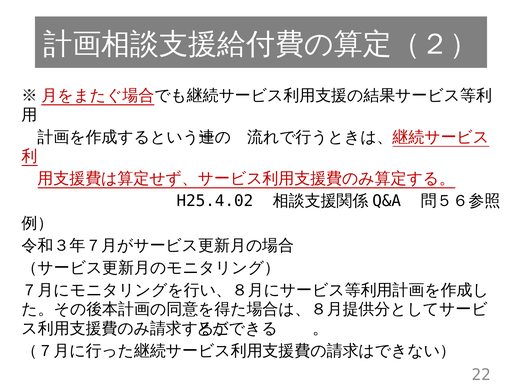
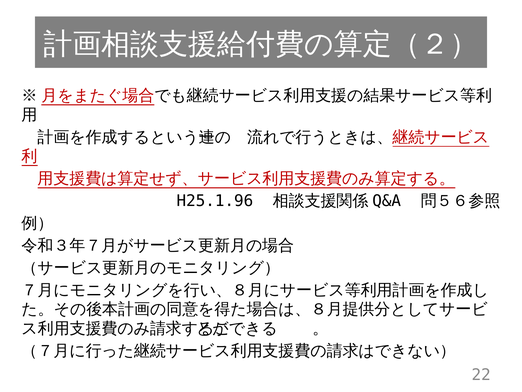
H25.4.02: H25.4.02 -> H25.1.96
